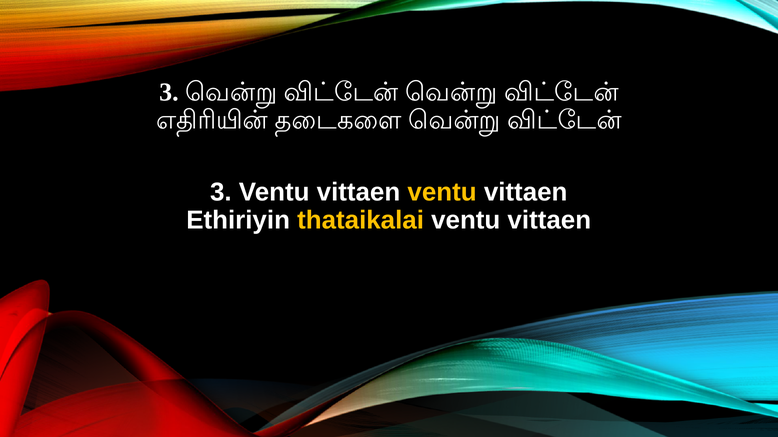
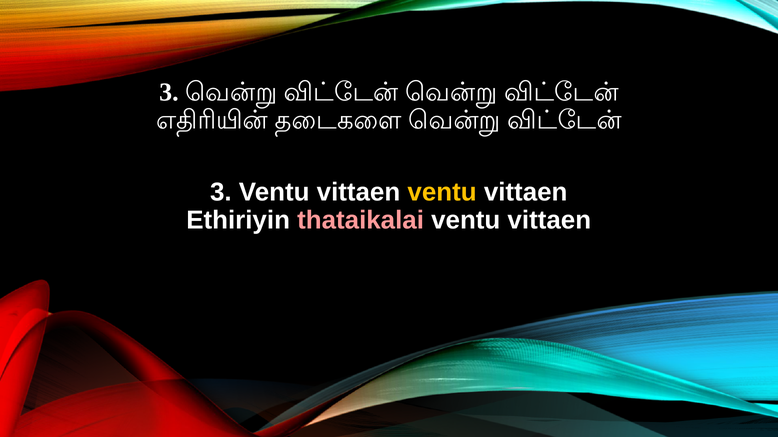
thataikalai colour: yellow -> pink
